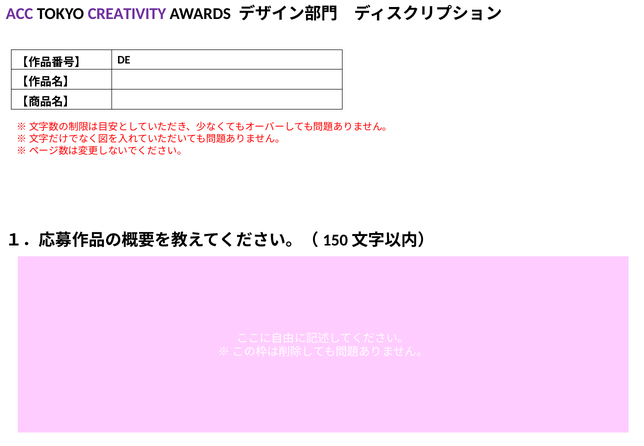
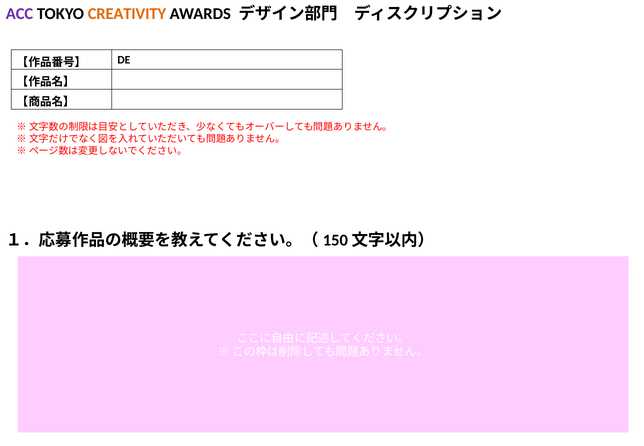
CREATIVITY colour: purple -> orange
